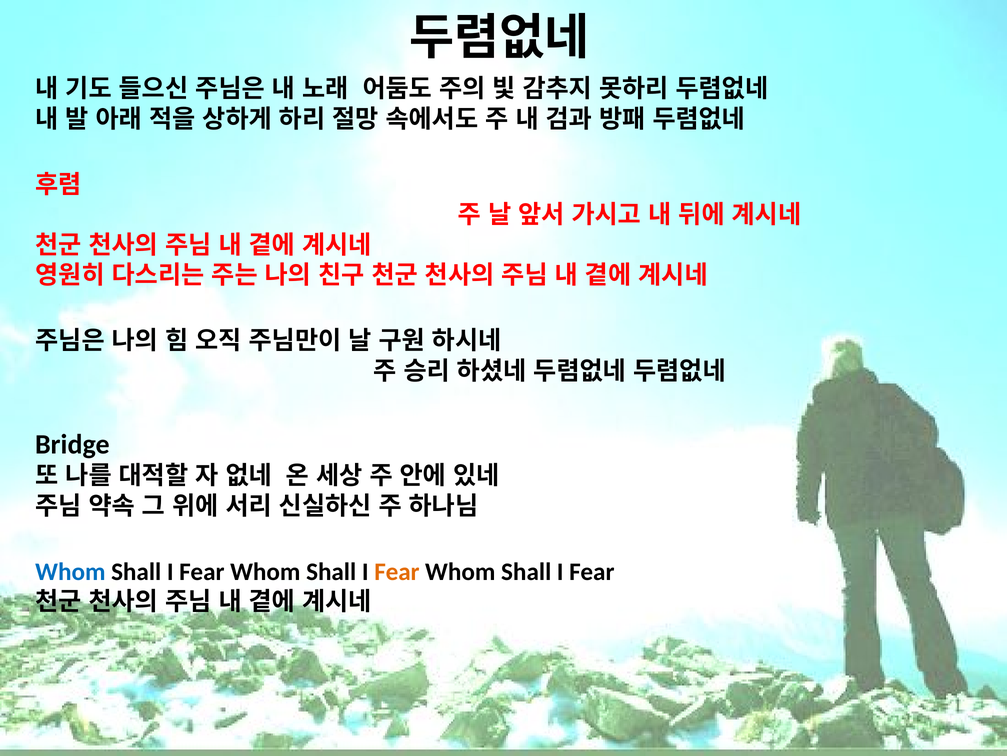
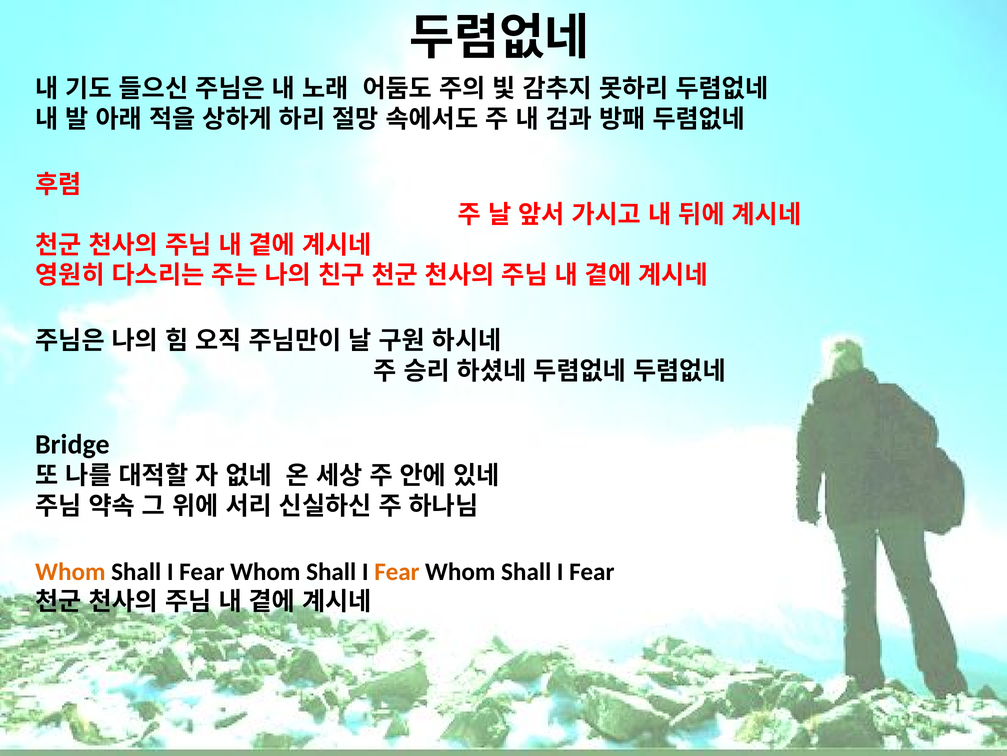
Whom at (70, 571) colour: blue -> orange
